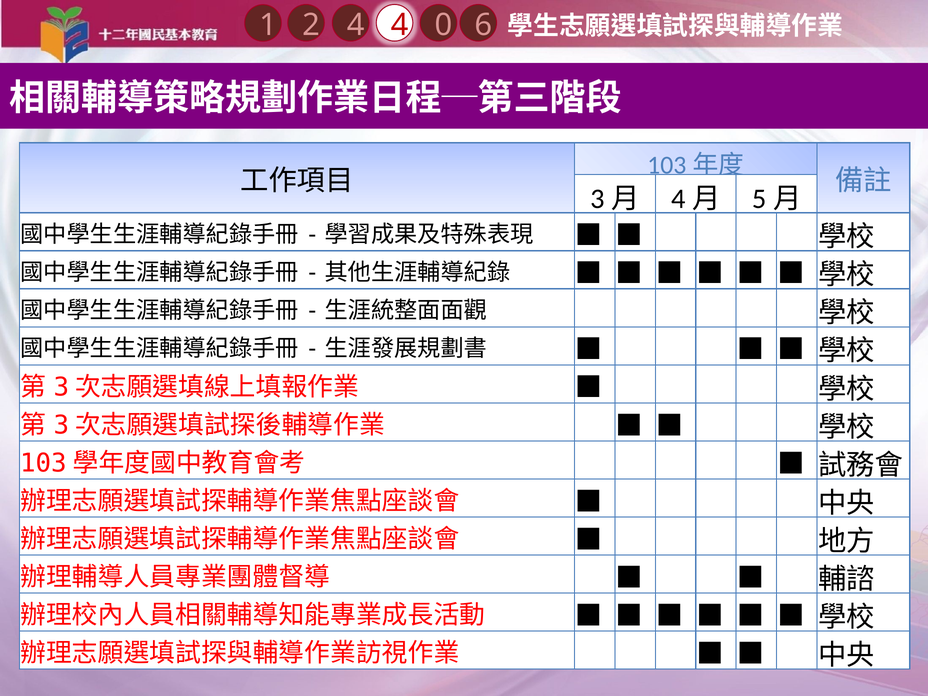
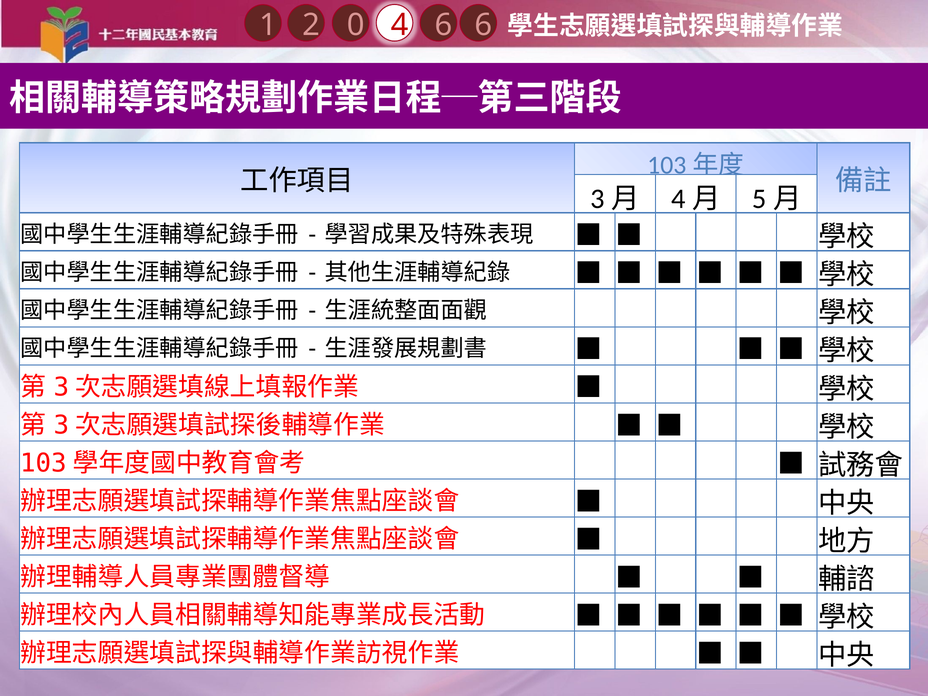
2 0: 0 -> 6
1 4: 4 -> 0
